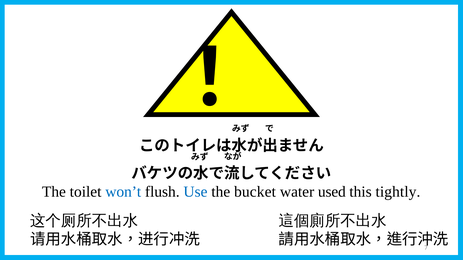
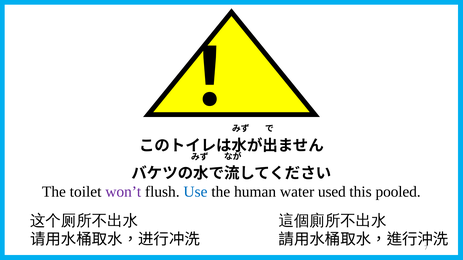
won’t colour: blue -> purple
bucket: bucket -> human
tightly: tightly -> pooled
